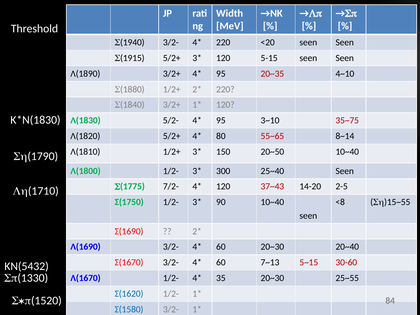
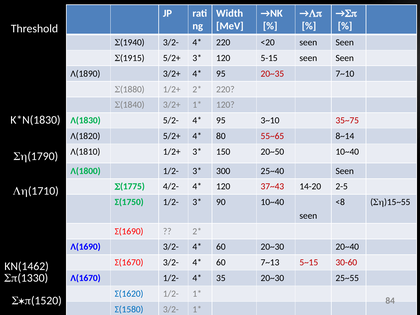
4~10: 4~10 -> 7~10
7/2-: 7/2- -> 4/2-
KN(5432: KN(5432 -> KN(1462
